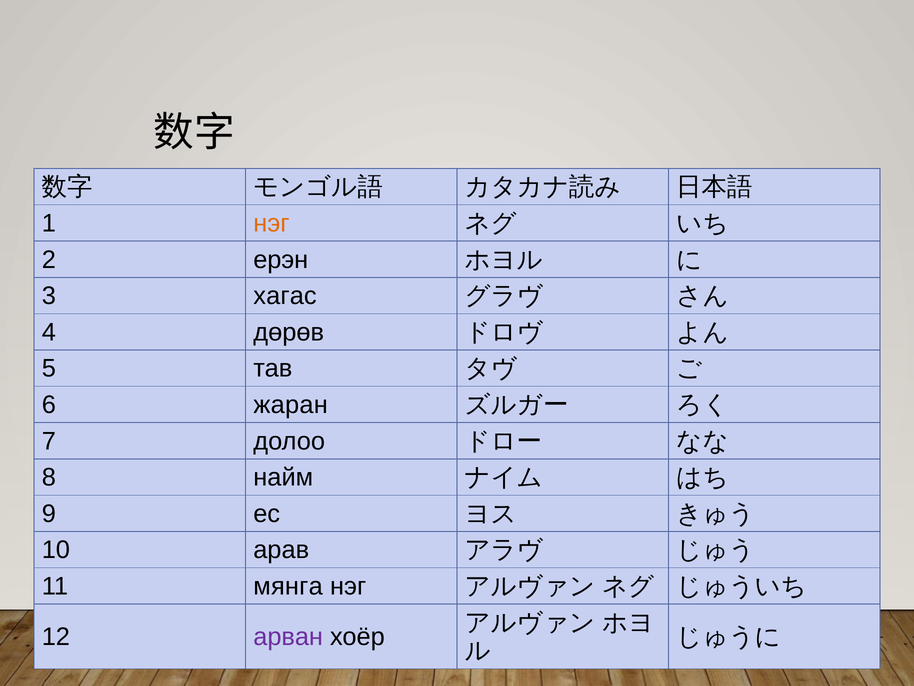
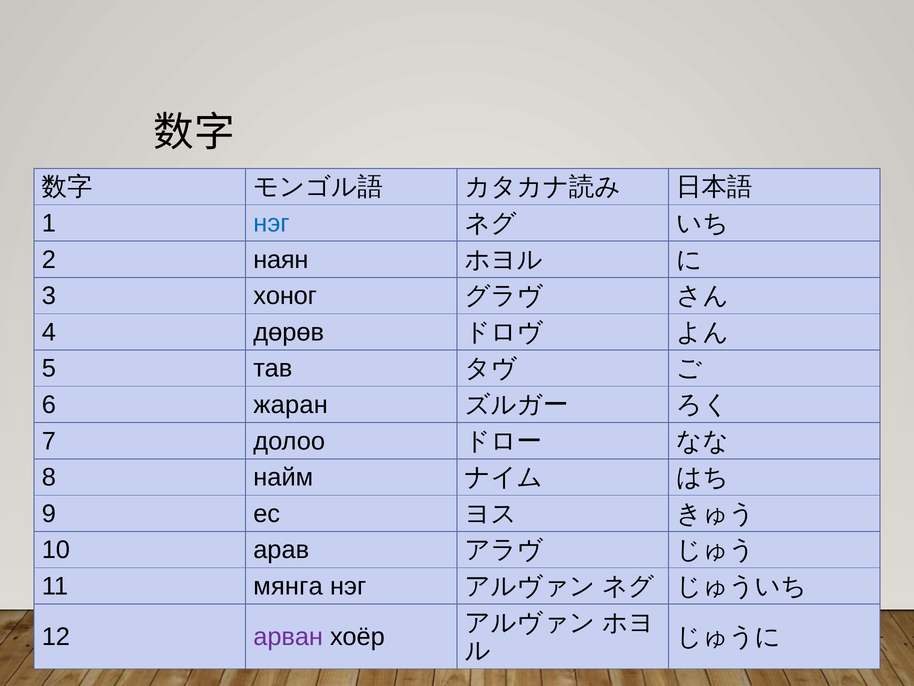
нэг at (271, 223) colour: orange -> blue
ерэн: ерэн -> наян
хагас: хагас -> хоног
